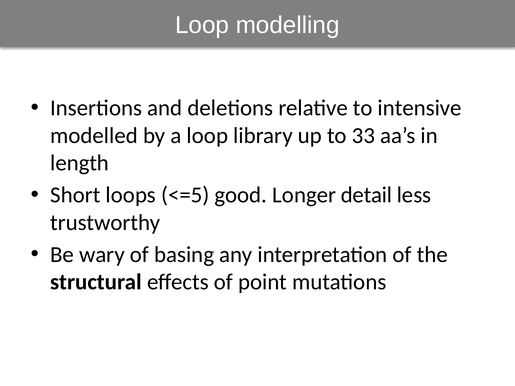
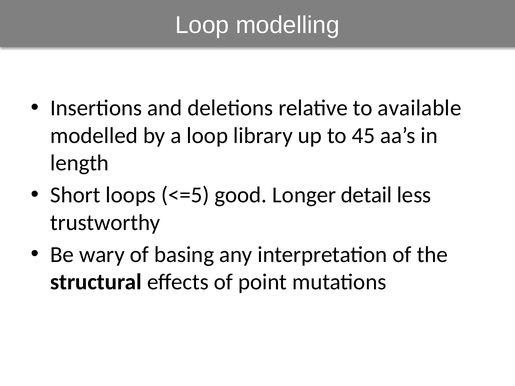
intensive: intensive -> available
33: 33 -> 45
